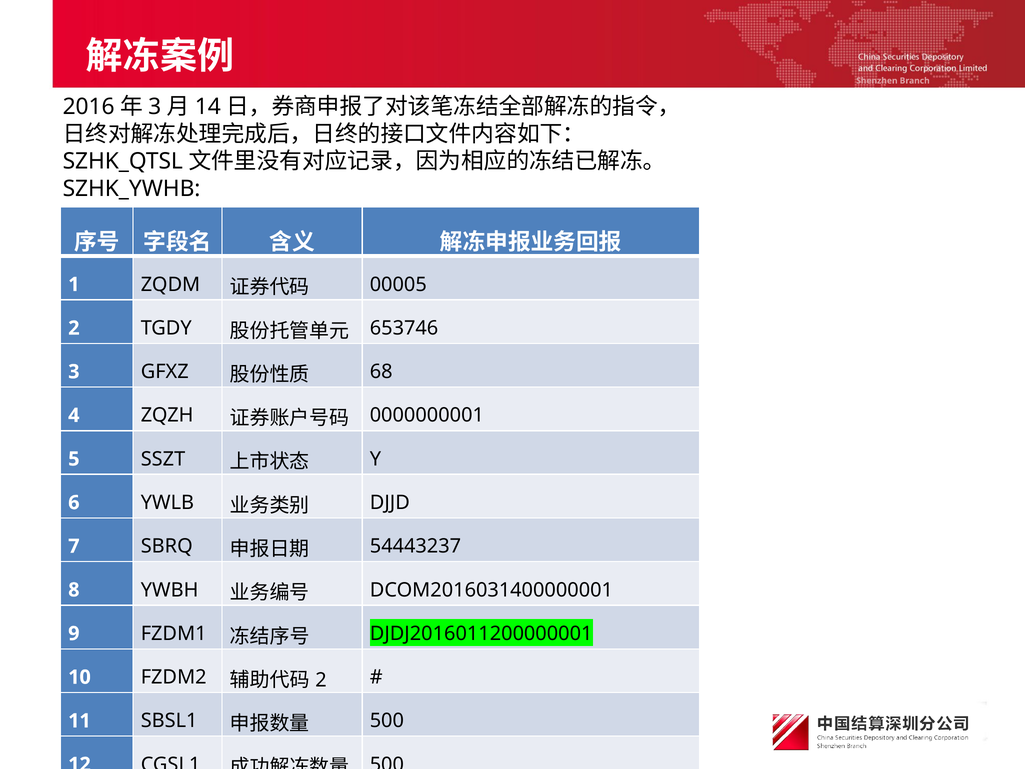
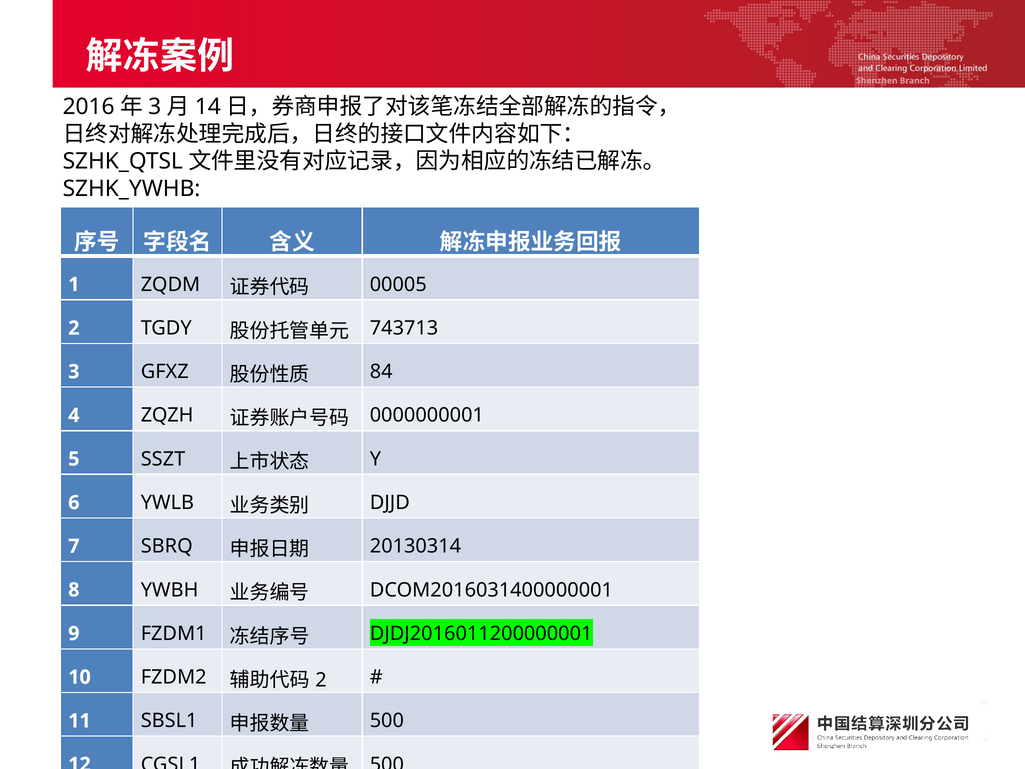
653746: 653746 -> 743713
68: 68 -> 84
54443237: 54443237 -> 20130314
